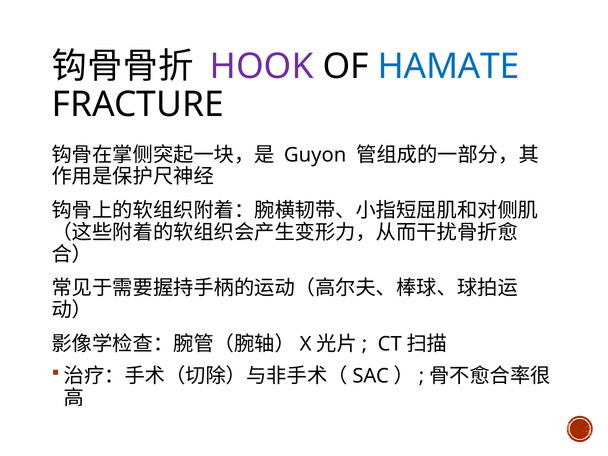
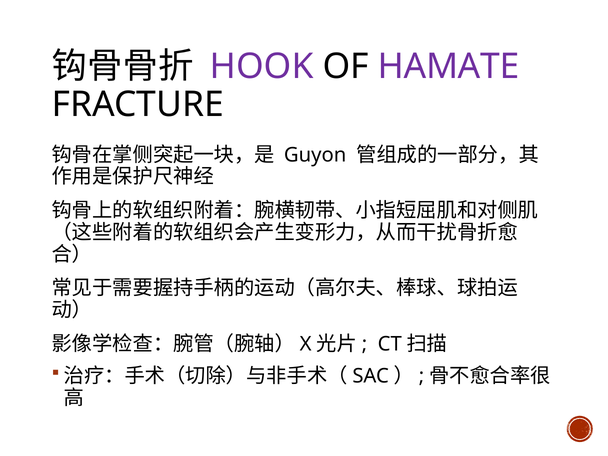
HAMATE colour: blue -> purple
